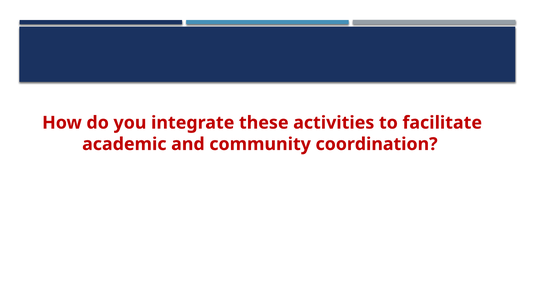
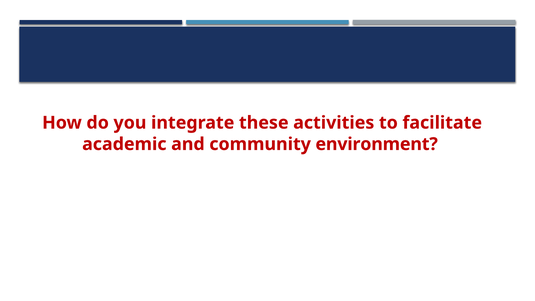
coordination: coordination -> environment
